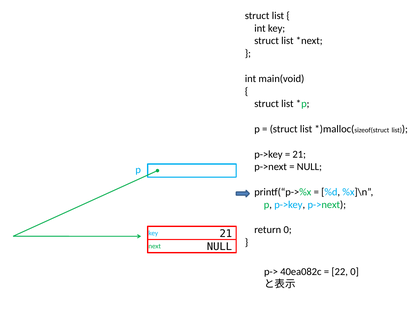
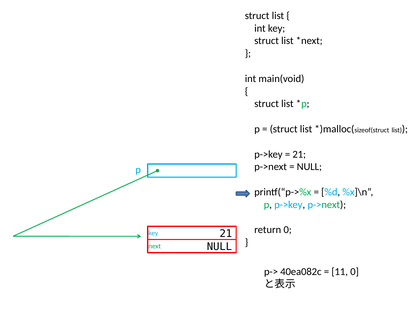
22: 22 -> 11
